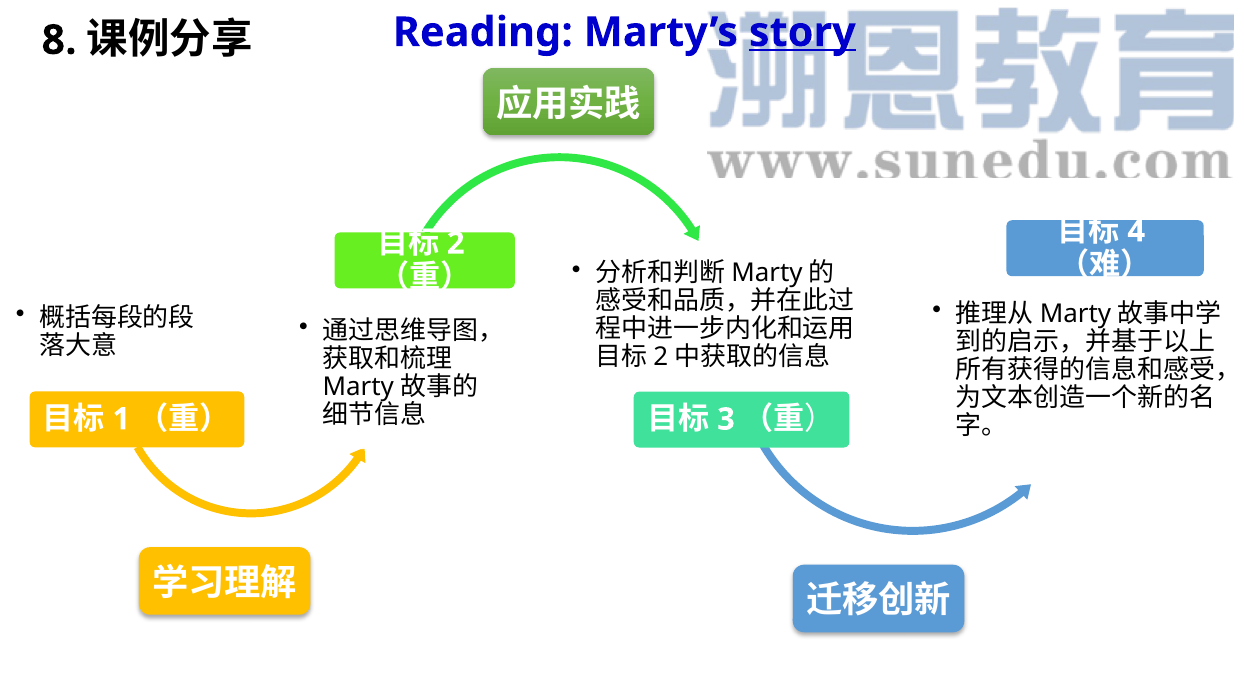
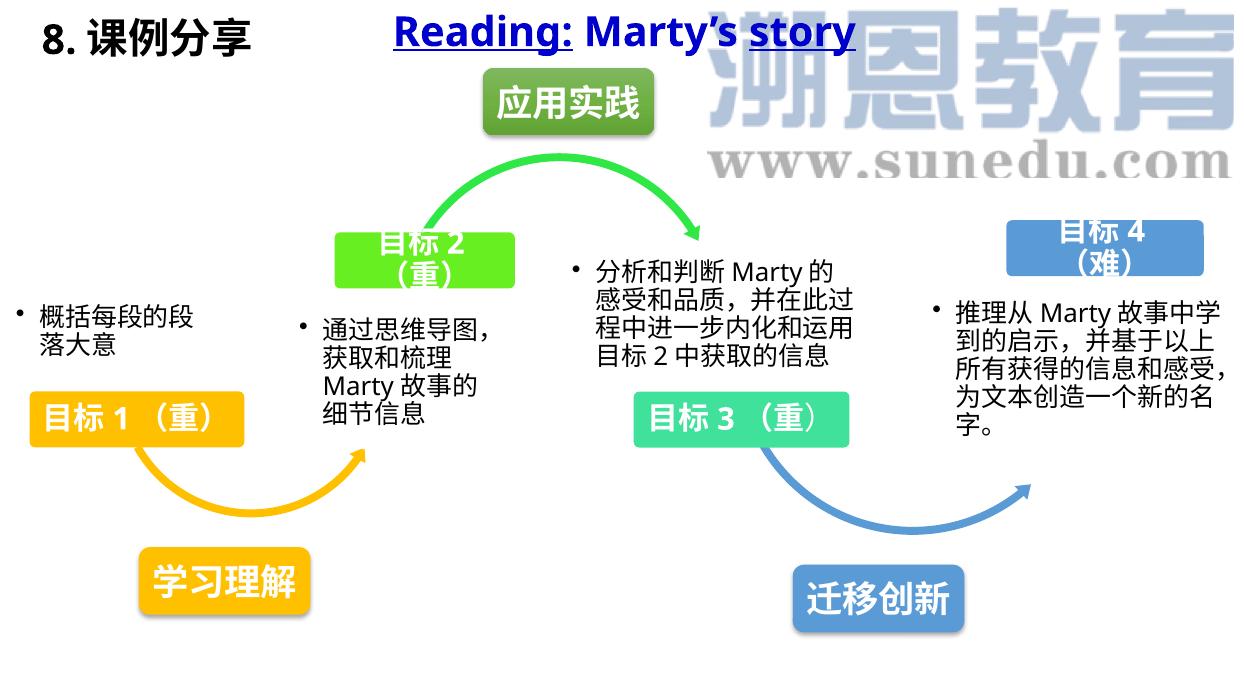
Reading underline: none -> present
